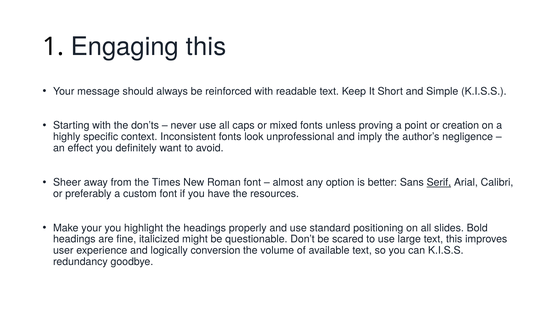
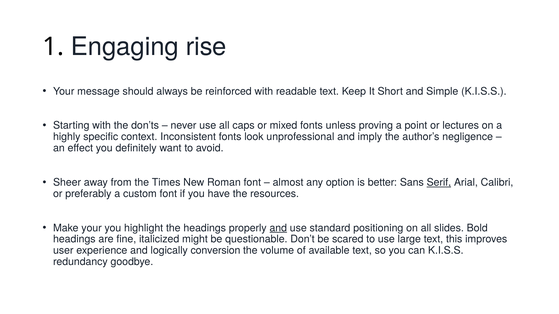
Engaging this: this -> rise
creation: creation -> lectures
and at (278, 228) underline: none -> present
